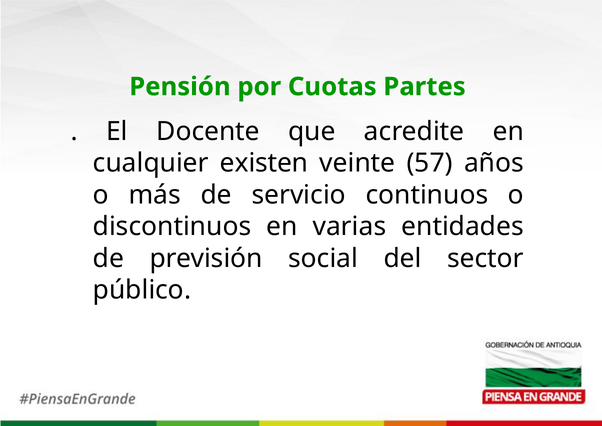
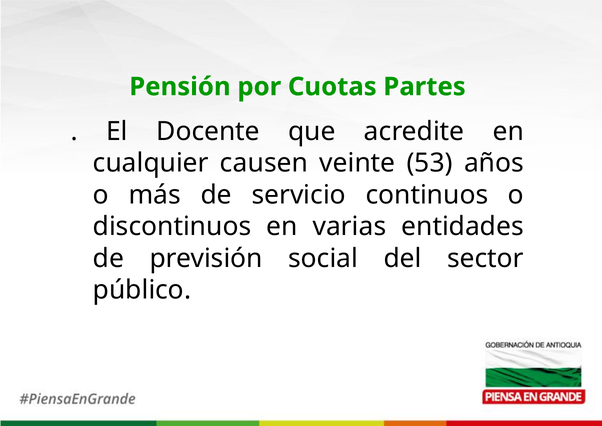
existen: existen -> causen
57: 57 -> 53
